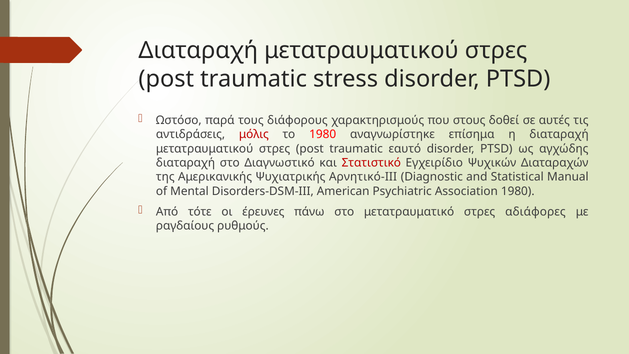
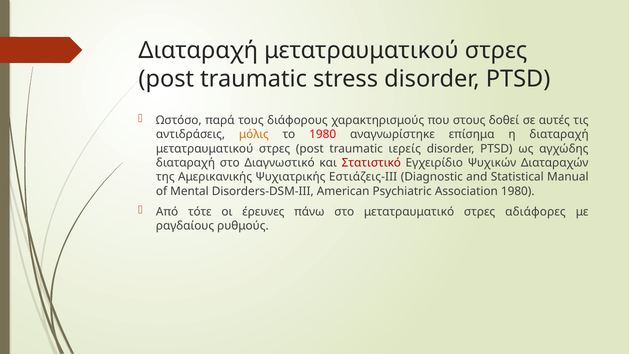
μόλις colour: red -> orange
εαυτό: εαυτό -> ιερείς
Αρνητικό-III: Αρνητικό-III -> Εστιάζεις-III
